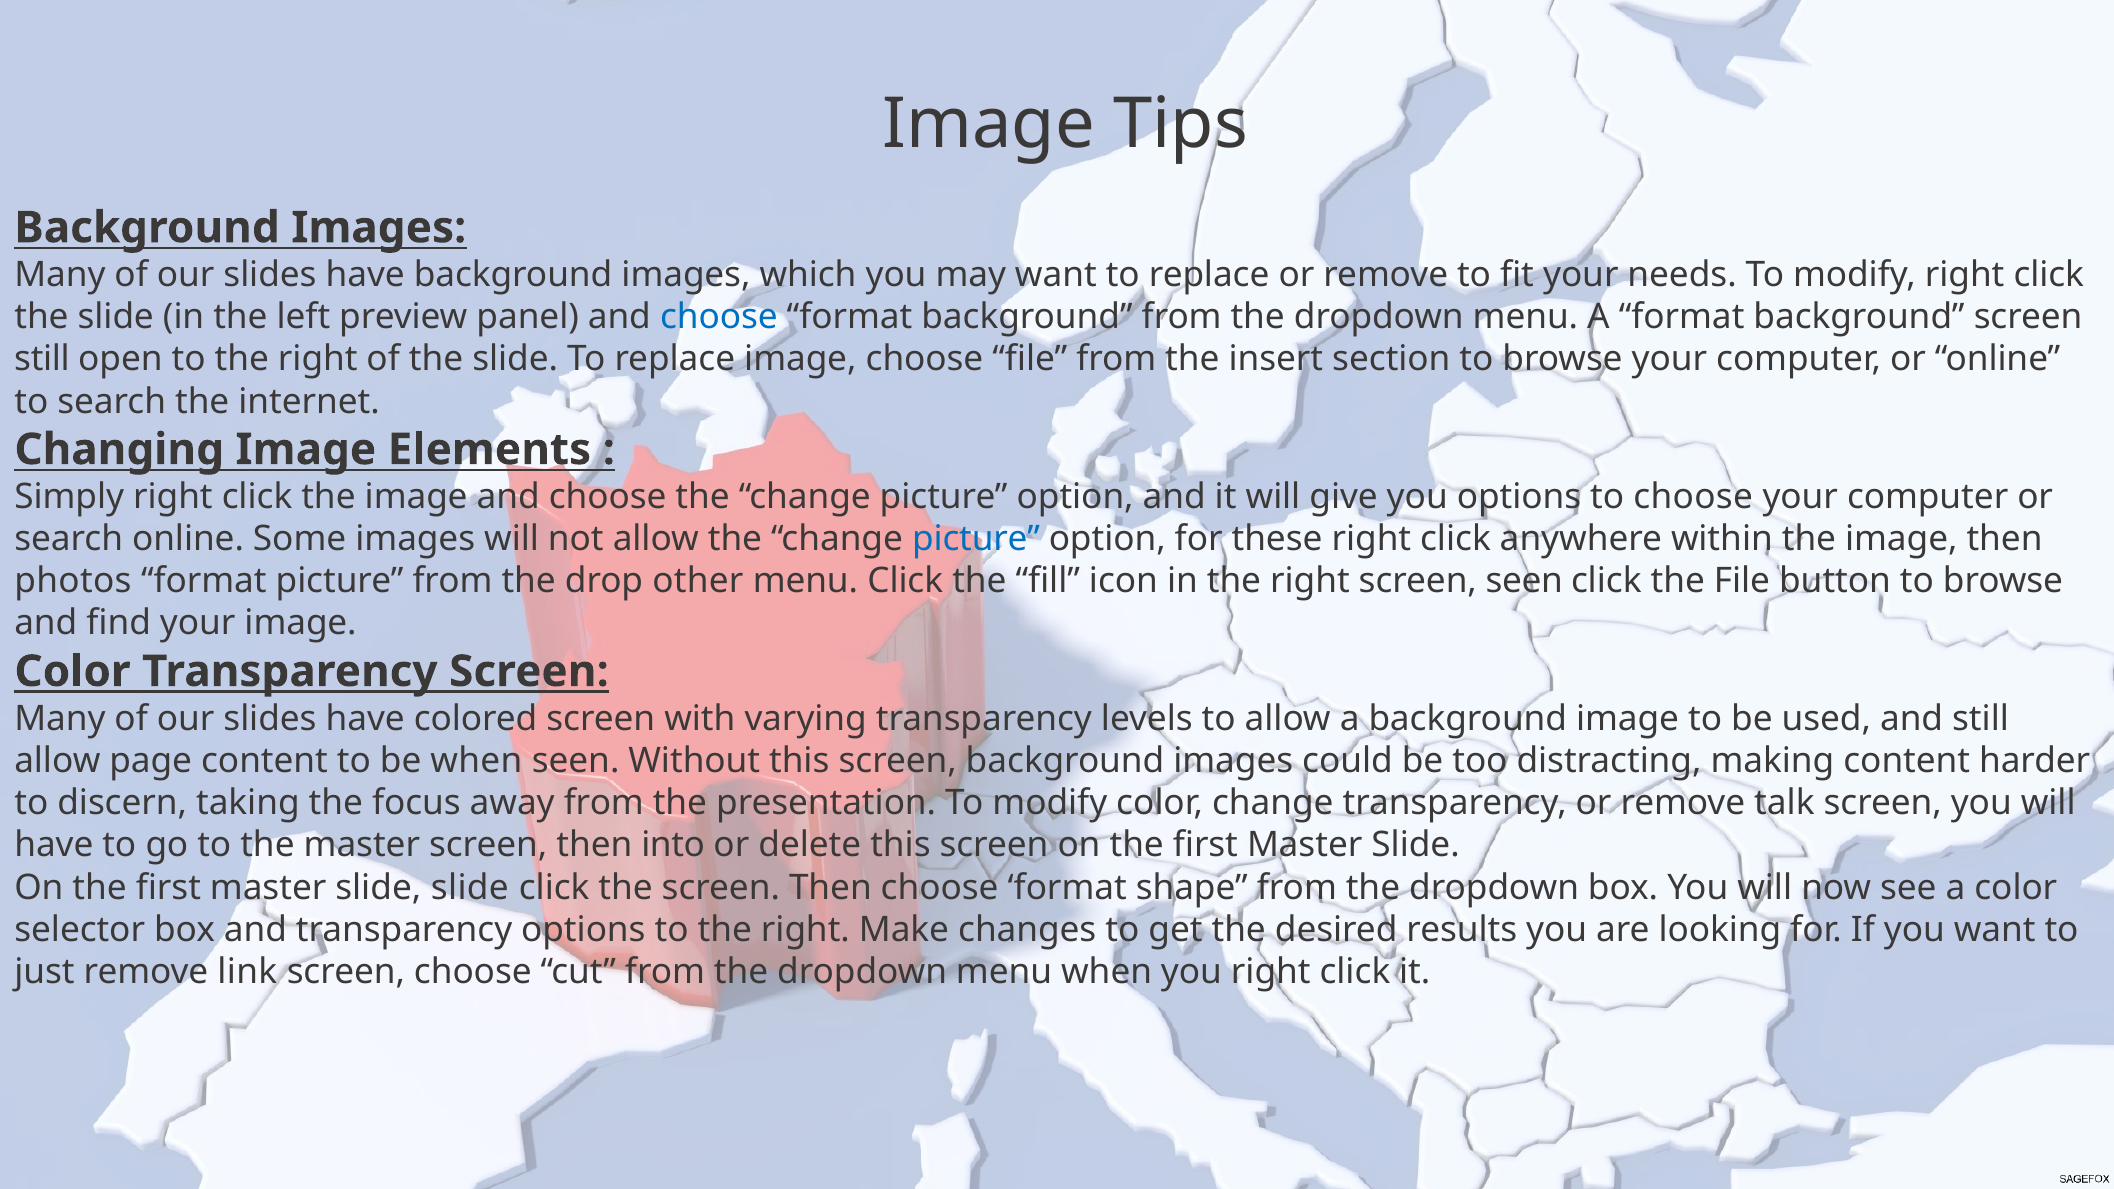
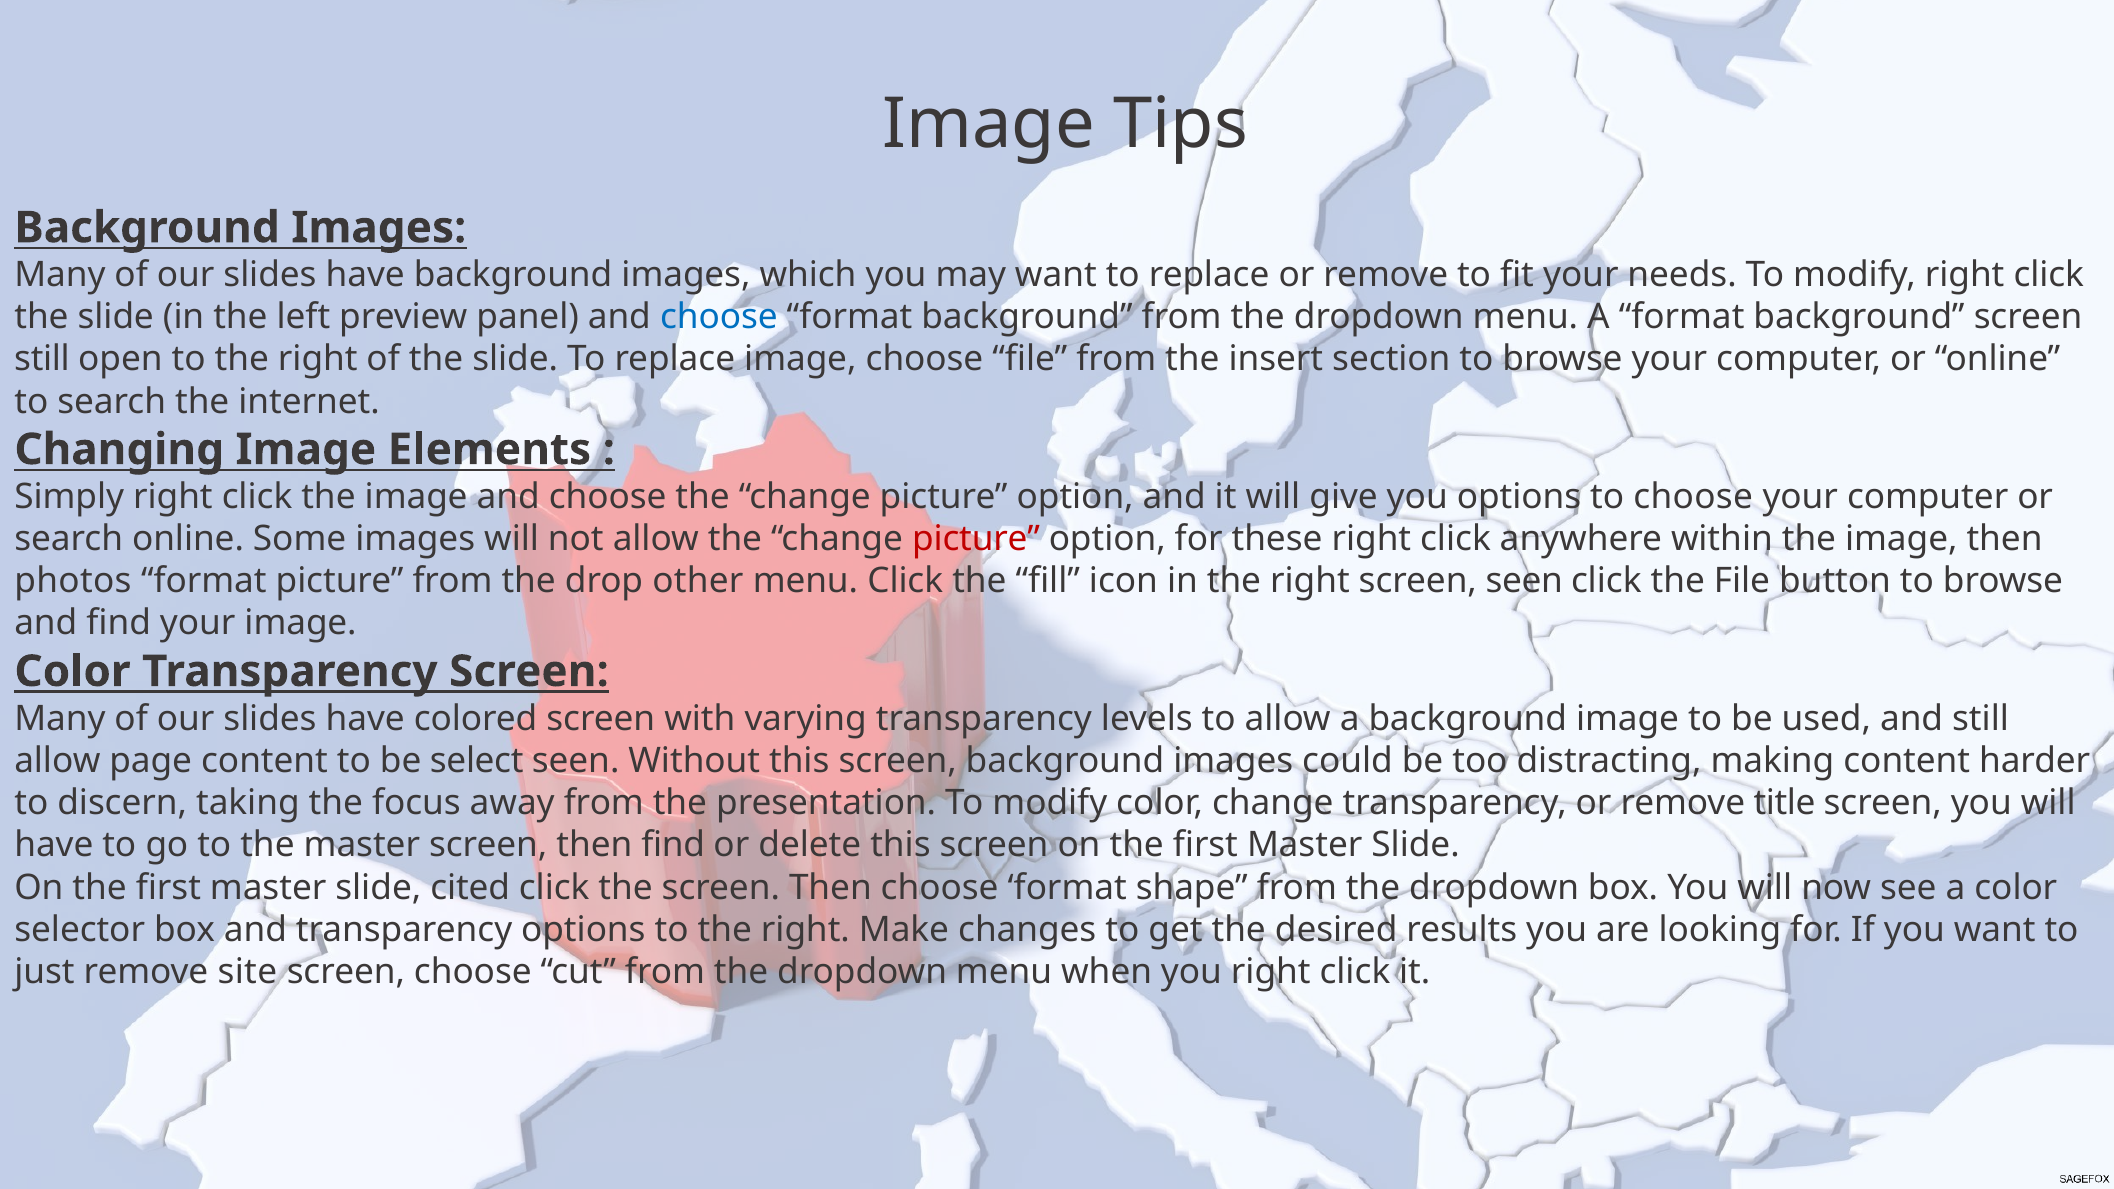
picture at (976, 539) colour: blue -> red
be when: when -> select
talk: talk -> title
then into: into -> find
slide slide: slide -> cited
link: link -> site
